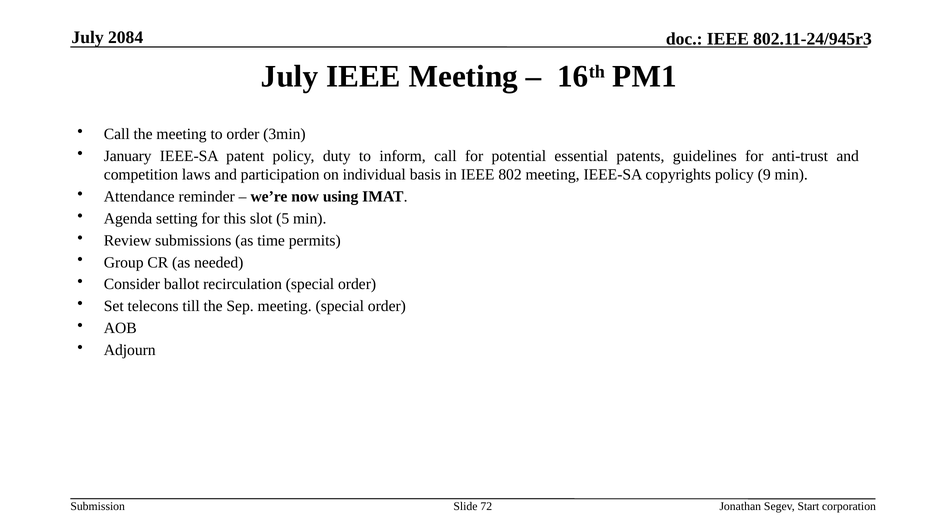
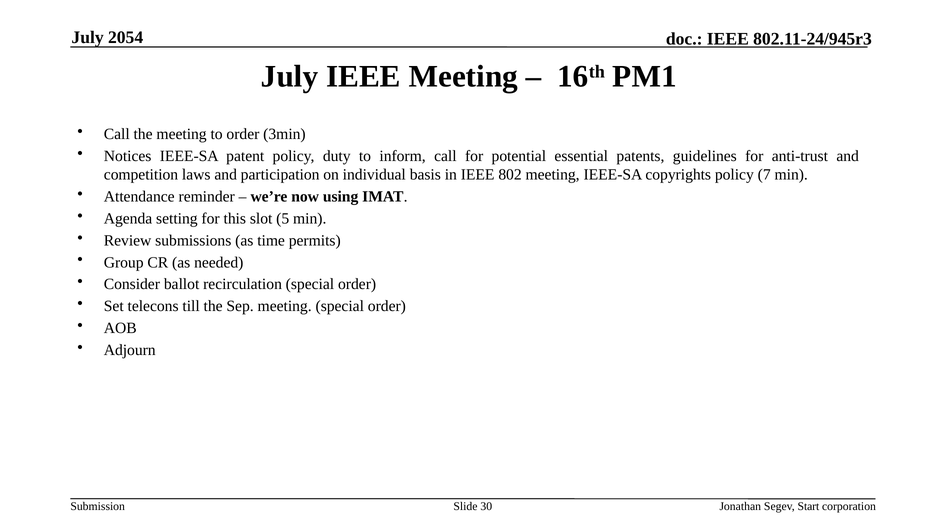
2084: 2084 -> 2054
January: January -> Notices
9: 9 -> 7
72: 72 -> 30
